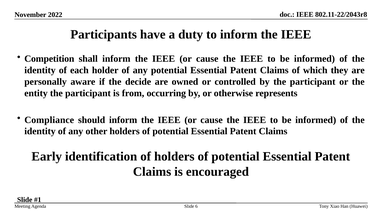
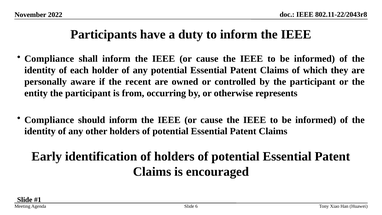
Competition at (49, 59): Competition -> Compliance
decide: decide -> recent
